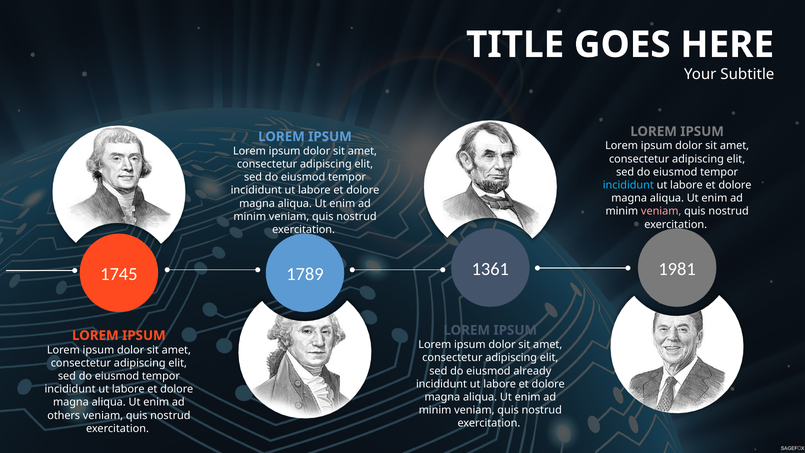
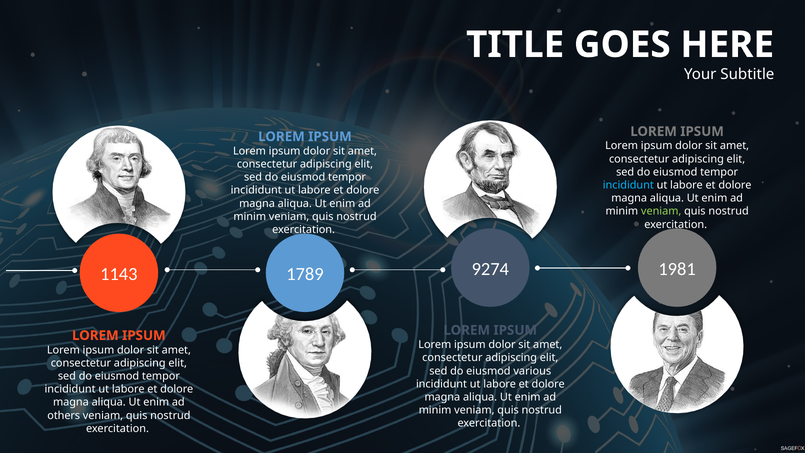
veniam at (661, 211) colour: pink -> light green
1361: 1361 -> 9274
1745: 1745 -> 1143
already: already -> various
